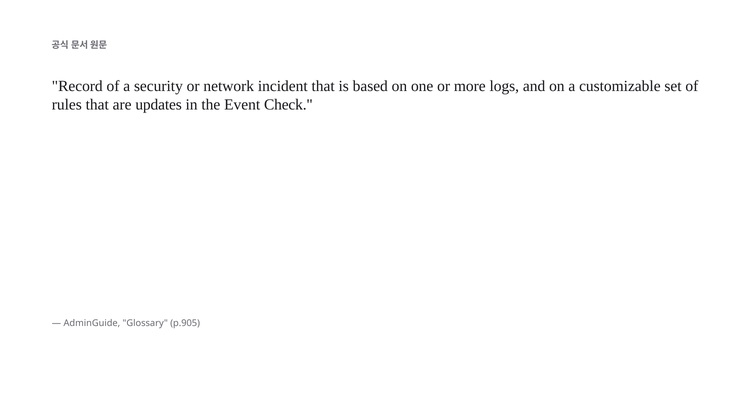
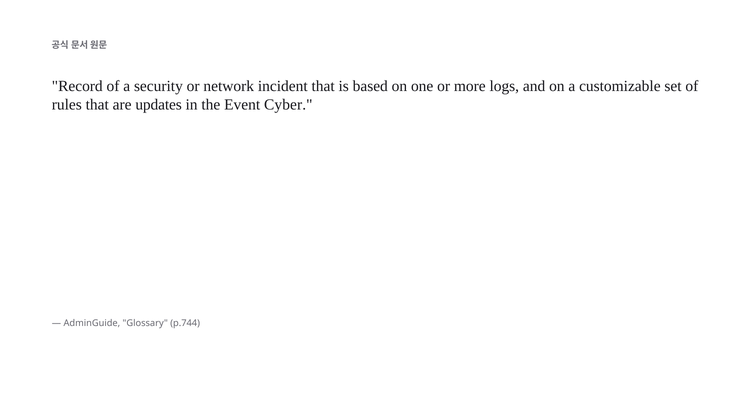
Check: Check -> Cyber
p.905: p.905 -> p.744
